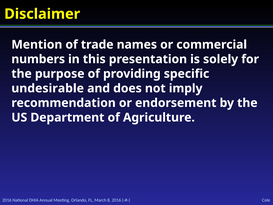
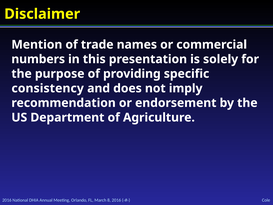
undesirable: undesirable -> consistency
